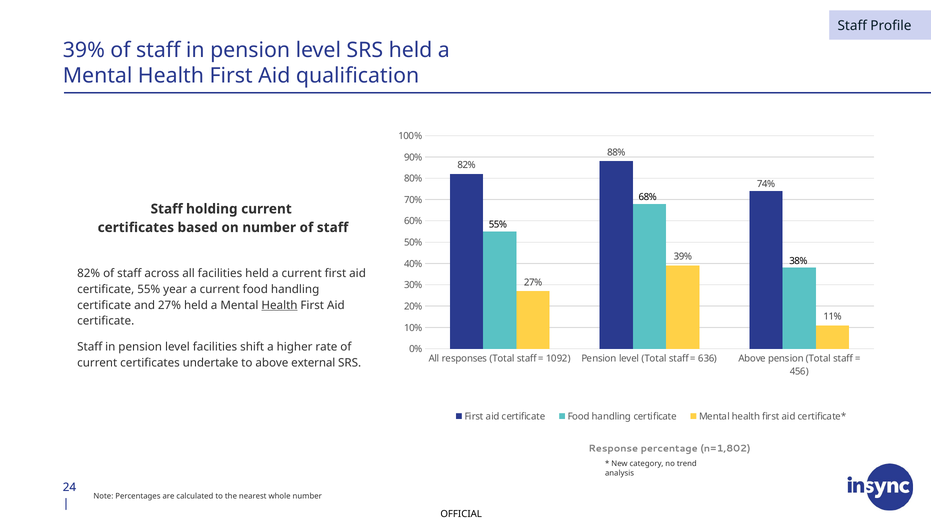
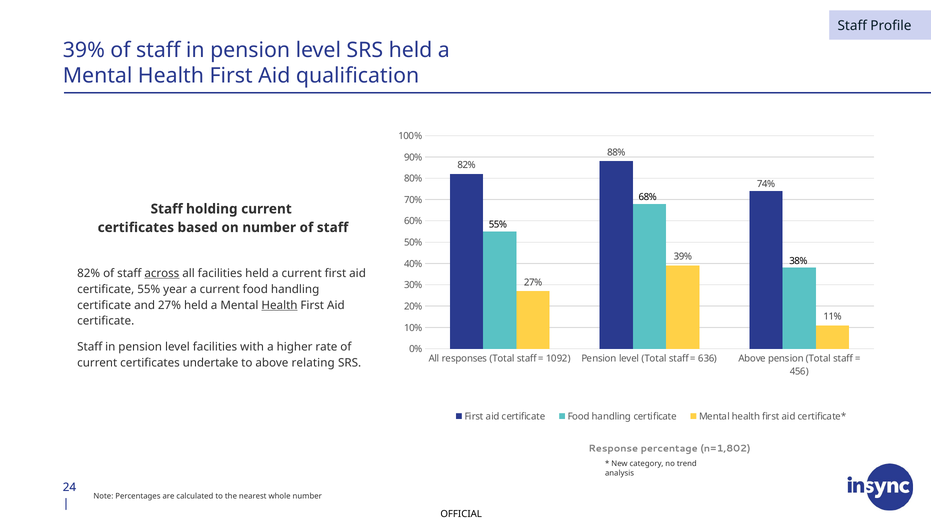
across underline: none -> present
shift: shift -> with
external: external -> relating
